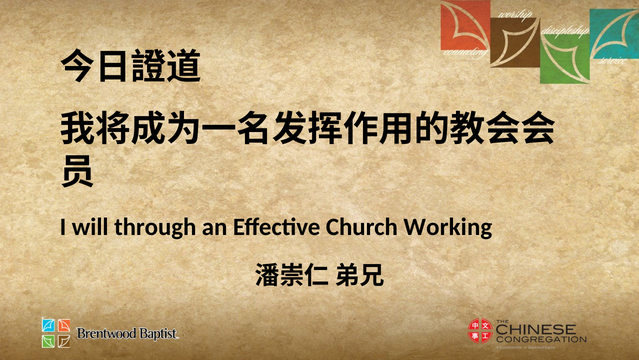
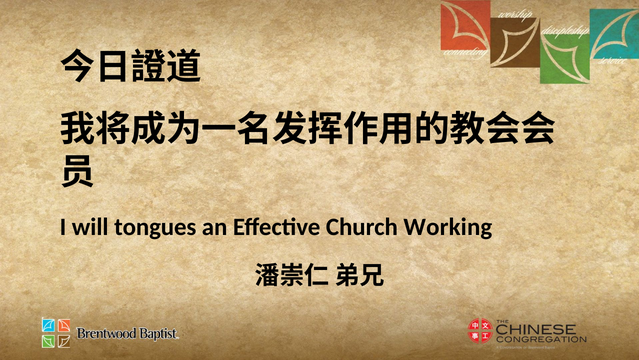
through: through -> tongues
